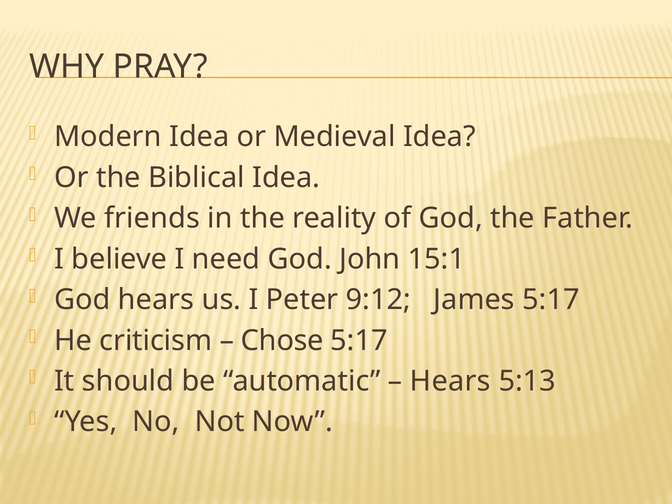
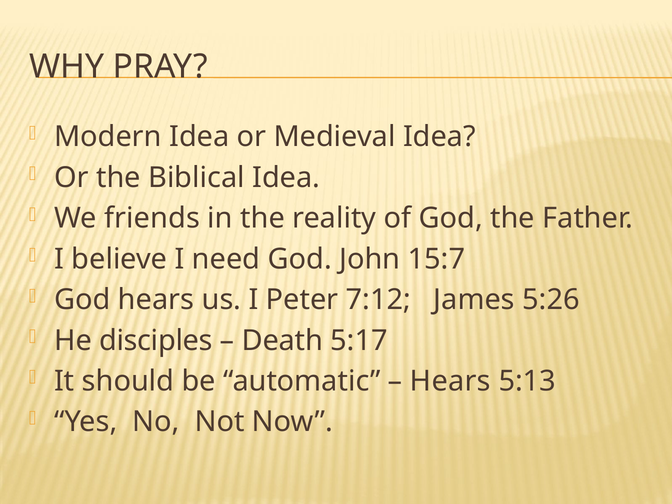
15:1: 15:1 -> 15:7
9:12: 9:12 -> 7:12
James 5:17: 5:17 -> 5:26
criticism: criticism -> disciples
Chose: Chose -> Death
